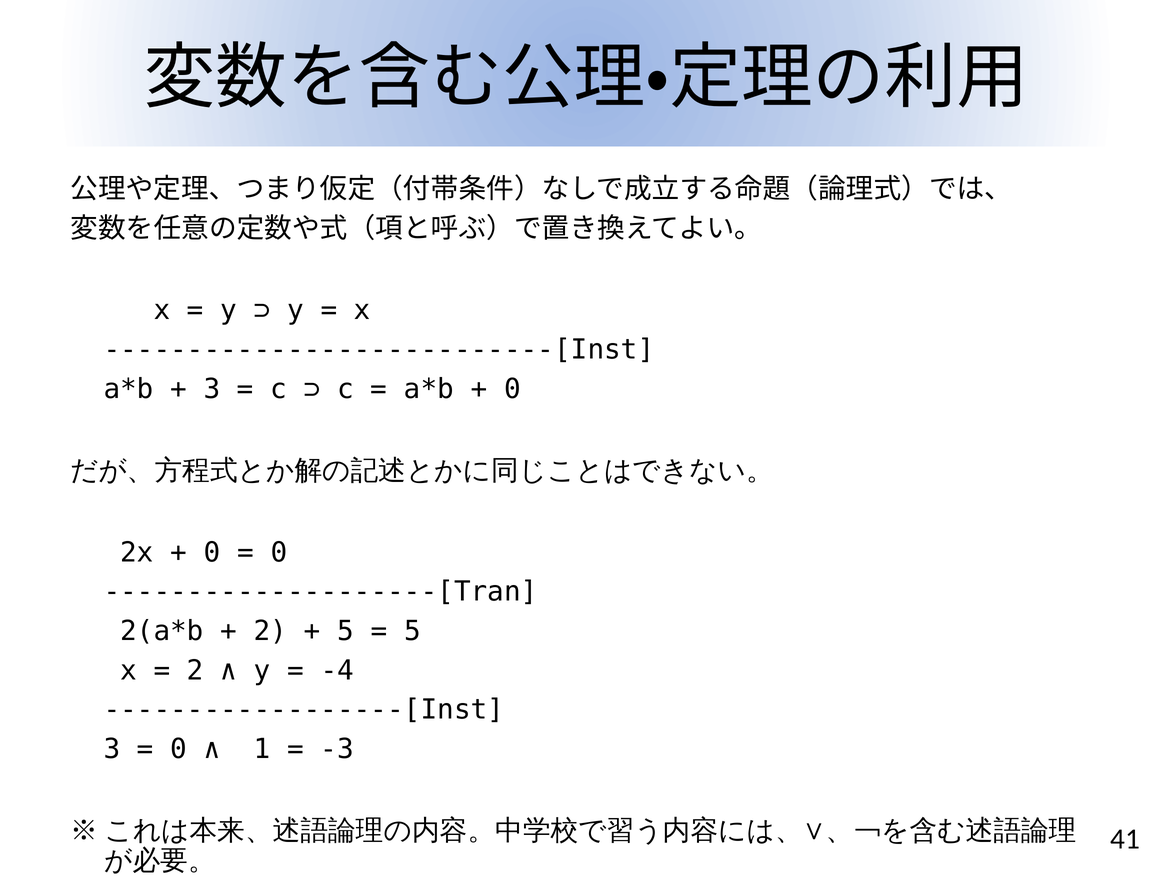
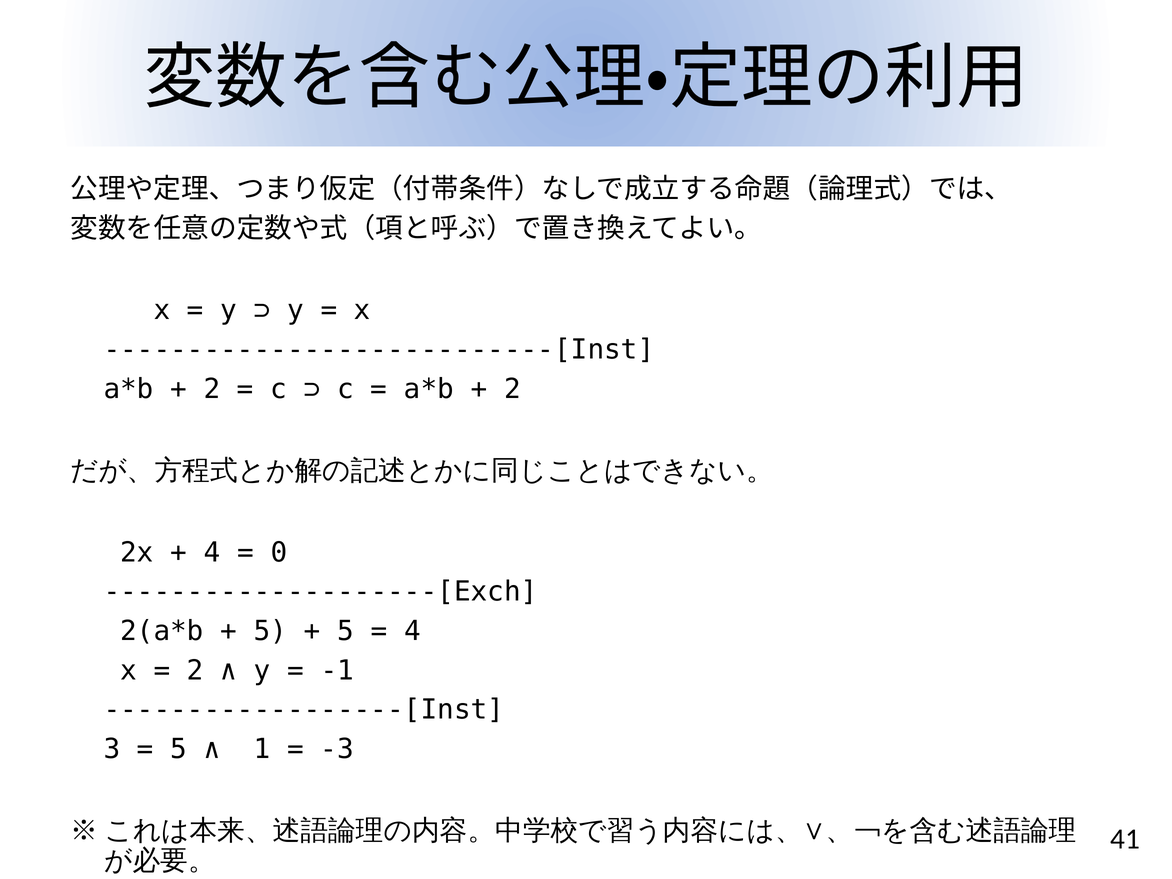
3 at (212, 389): 3 -> 2
0 at (512, 389): 0 -> 2
0 at (212, 553): 0 -> 4
--------------------[Tran: --------------------[Tran -> --------------------[Exch
2 at (270, 631): 2 -> 5
5 at (412, 631): 5 -> 4
-4: -4 -> -1
0 at (178, 749): 0 -> 5
